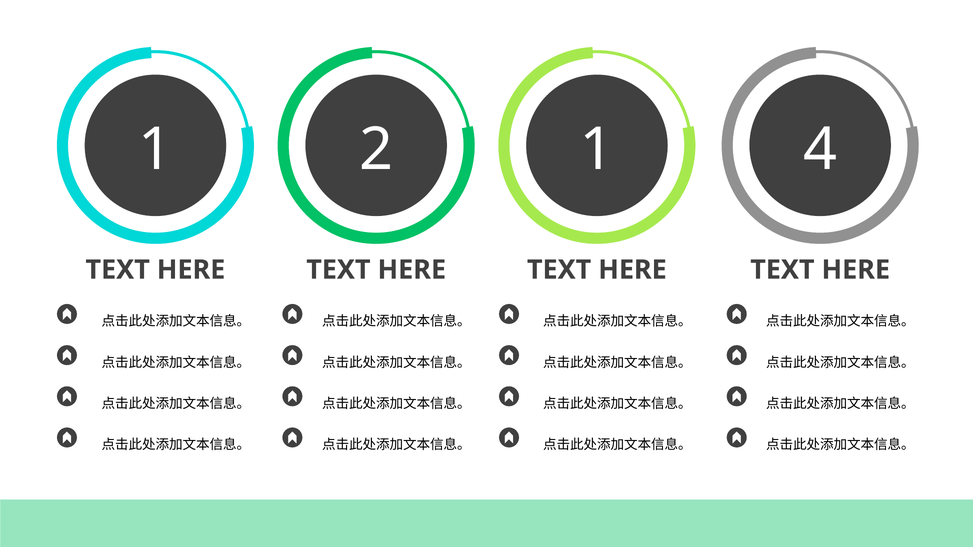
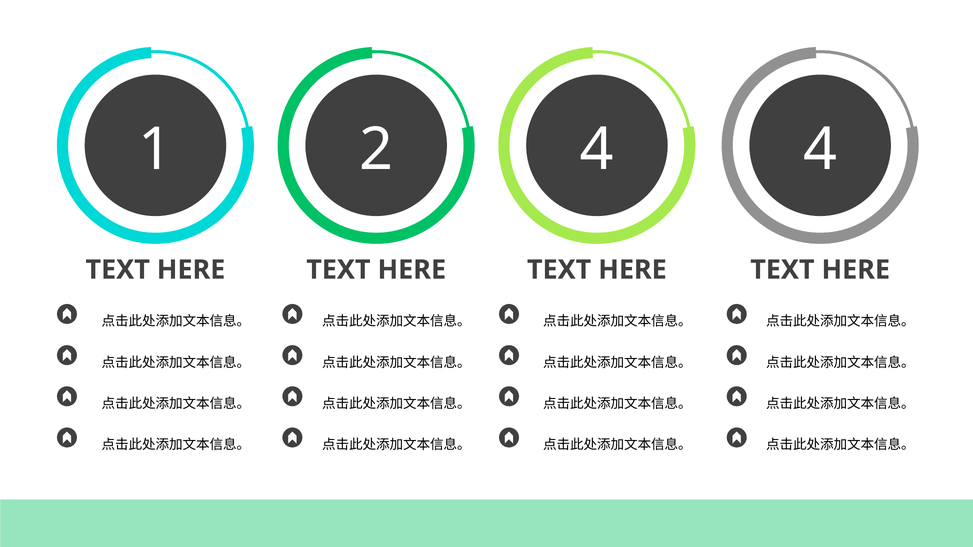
2 1: 1 -> 4
